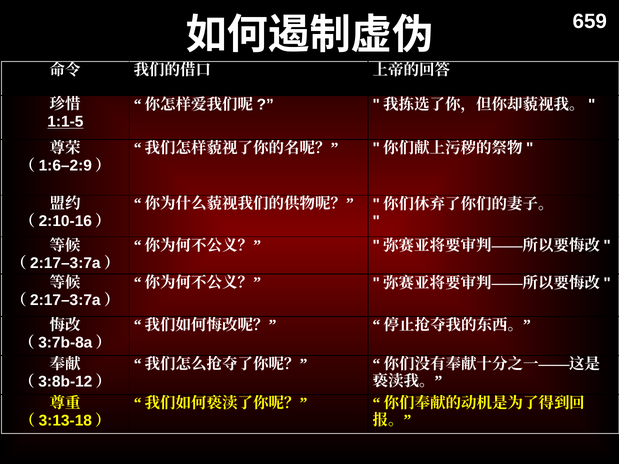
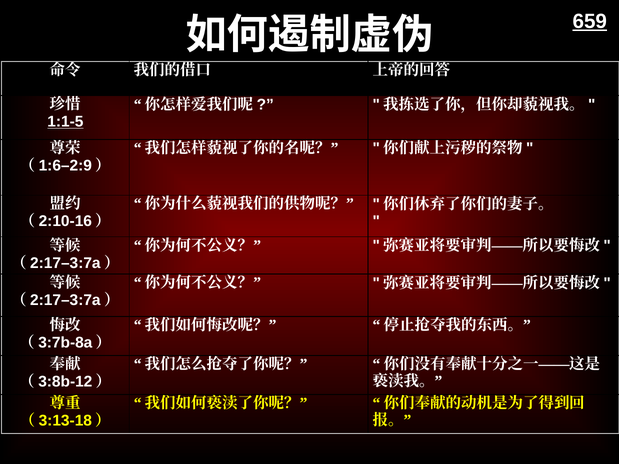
659 underline: none -> present
